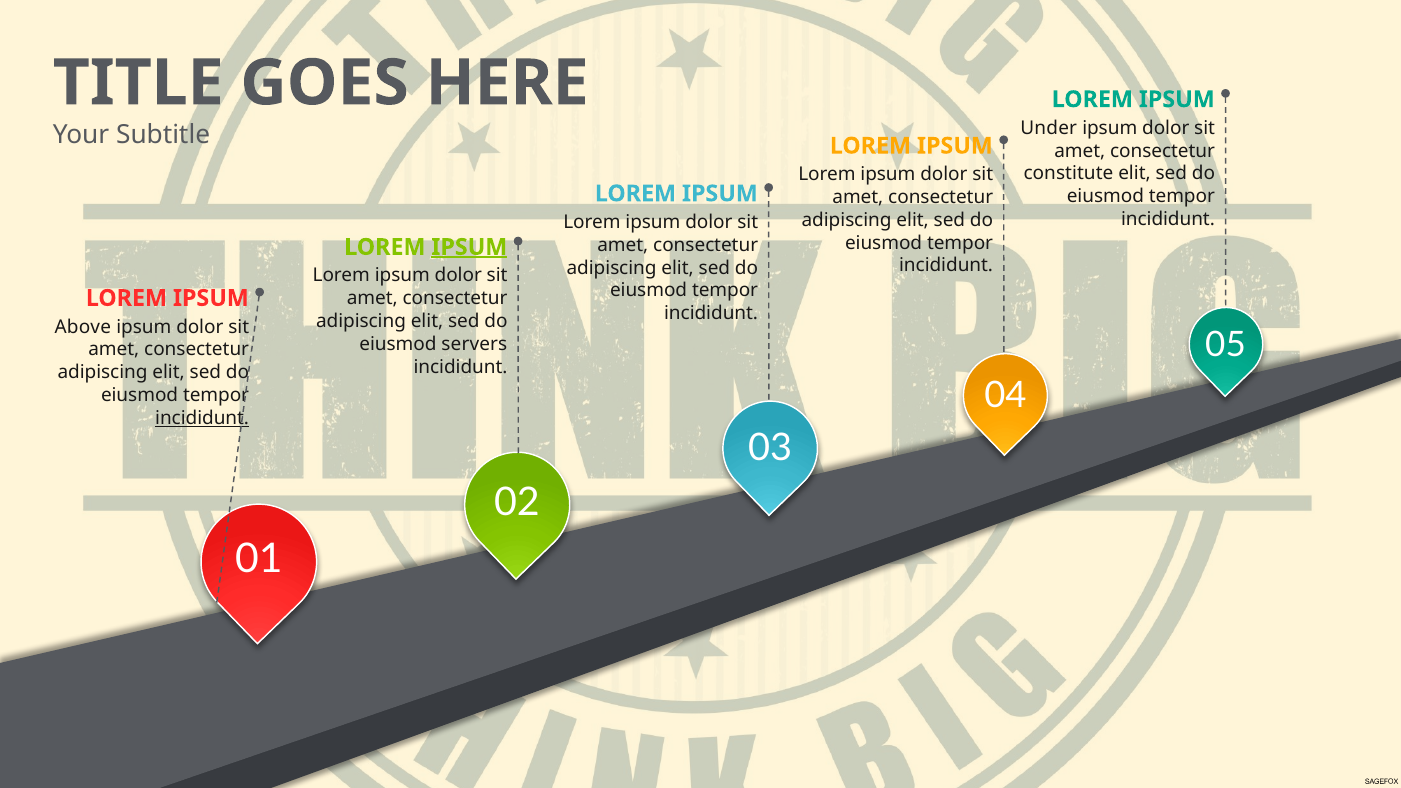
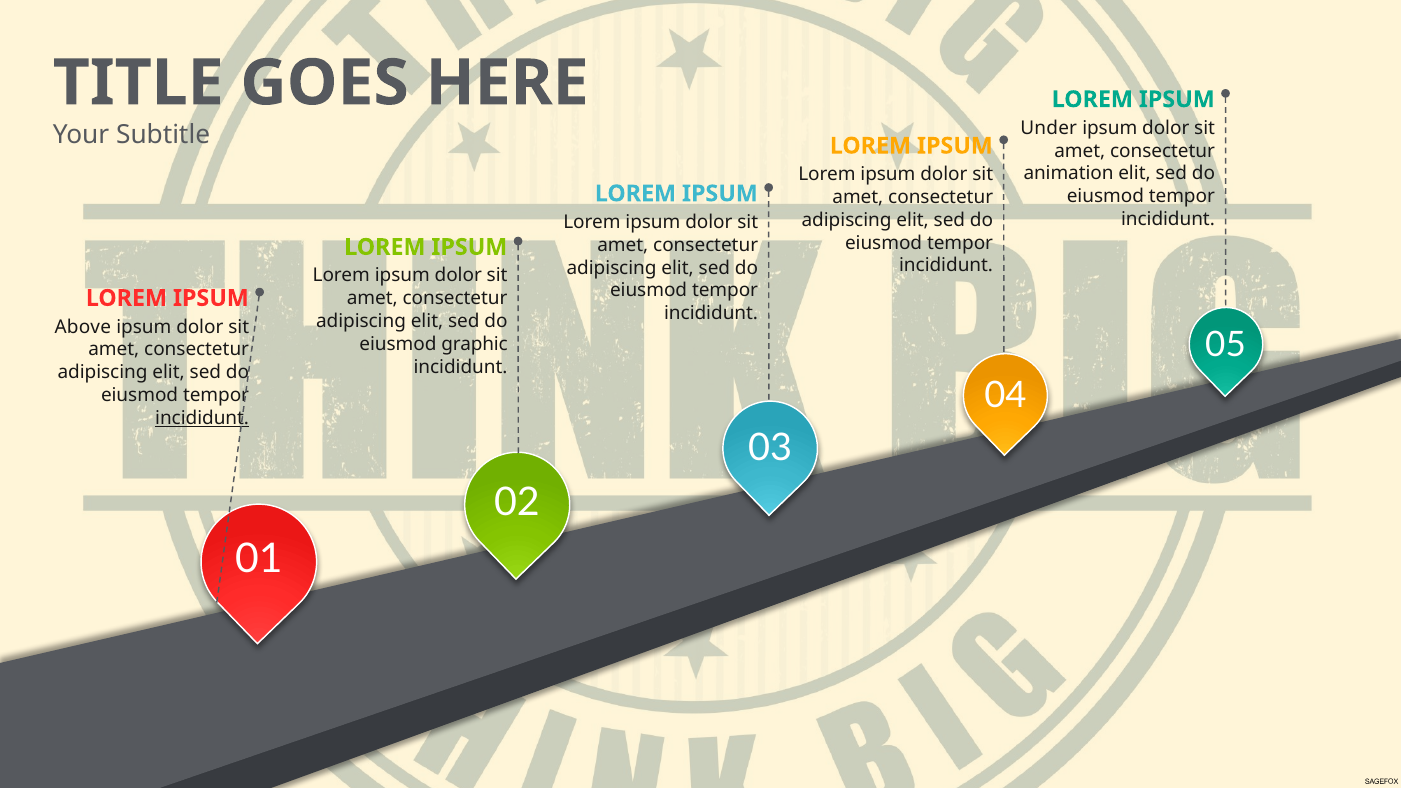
constitute: constitute -> animation
IPSUM at (469, 247) underline: present -> none
servers: servers -> graphic
